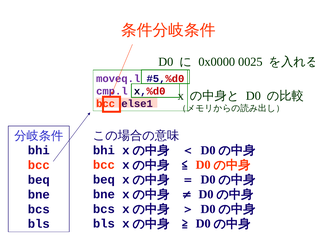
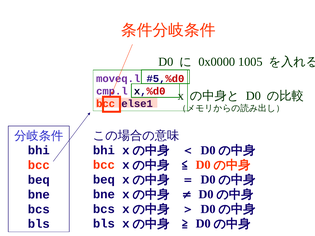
0025: 0025 -> 1005
